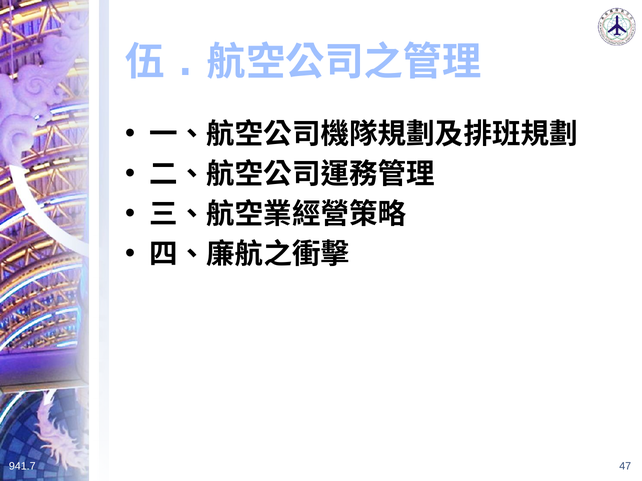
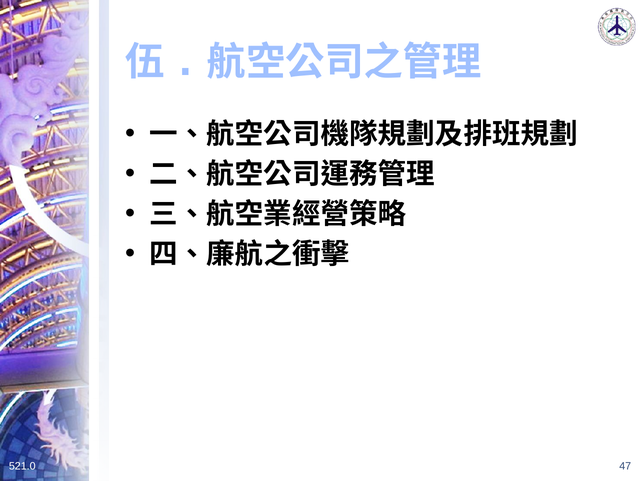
941.7: 941.7 -> 521.0
